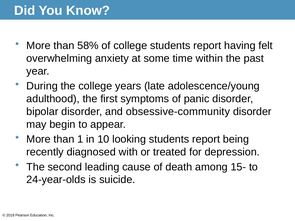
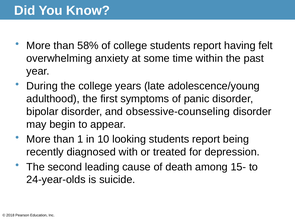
obsessive-community: obsessive-community -> obsessive-counseling
